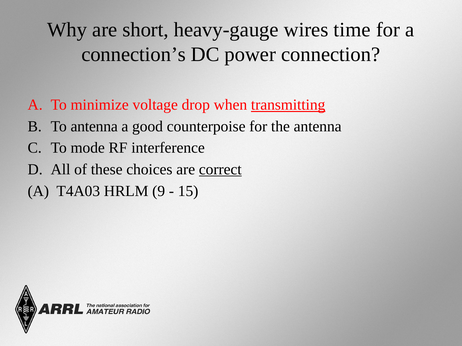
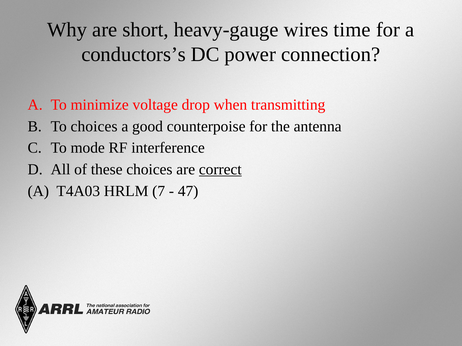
connection’s: connection’s -> conductors’s
transmitting underline: present -> none
To antenna: antenna -> choices
9: 9 -> 7
15: 15 -> 47
